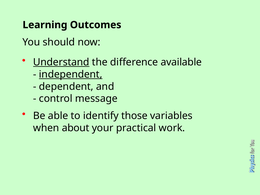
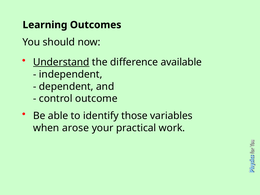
independent underline: present -> none
message: message -> outcome
about: about -> arose
